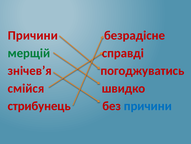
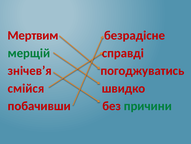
Причини at (33, 35): Причини -> Мертвим
стрибунець: стрибунець -> побачивши
причини at (148, 106) colour: blue -> green
